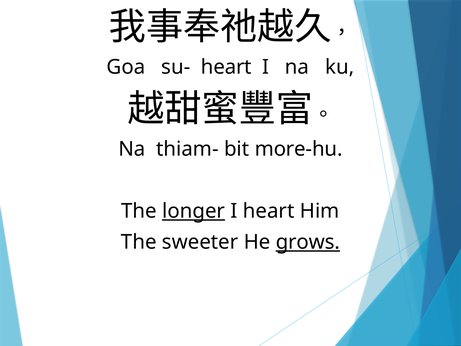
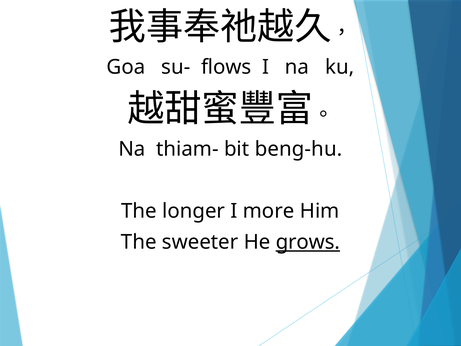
su- heart: heart -> flows
more-hu: more-hu -> beng-hu
longer underline: present -> none
I heart: heart -> more
